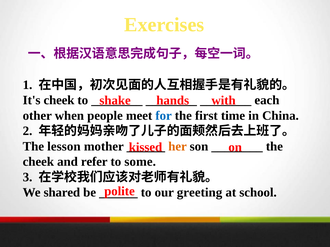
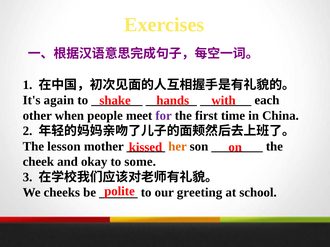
It's cheek: cheek -> again
for colour: blue -> purple
refer: refer -> okay
shared: shared -> cheeks
